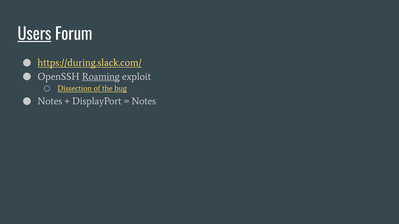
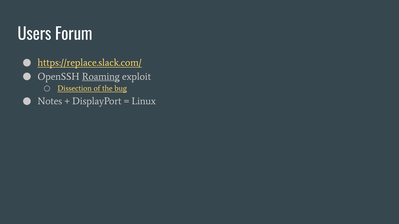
Users underline: present -> none
https://during.slack.com/: https://during.slack.com/ -> https://replace.slack.com/
Notes at (144, 101): Notes -> Linux
